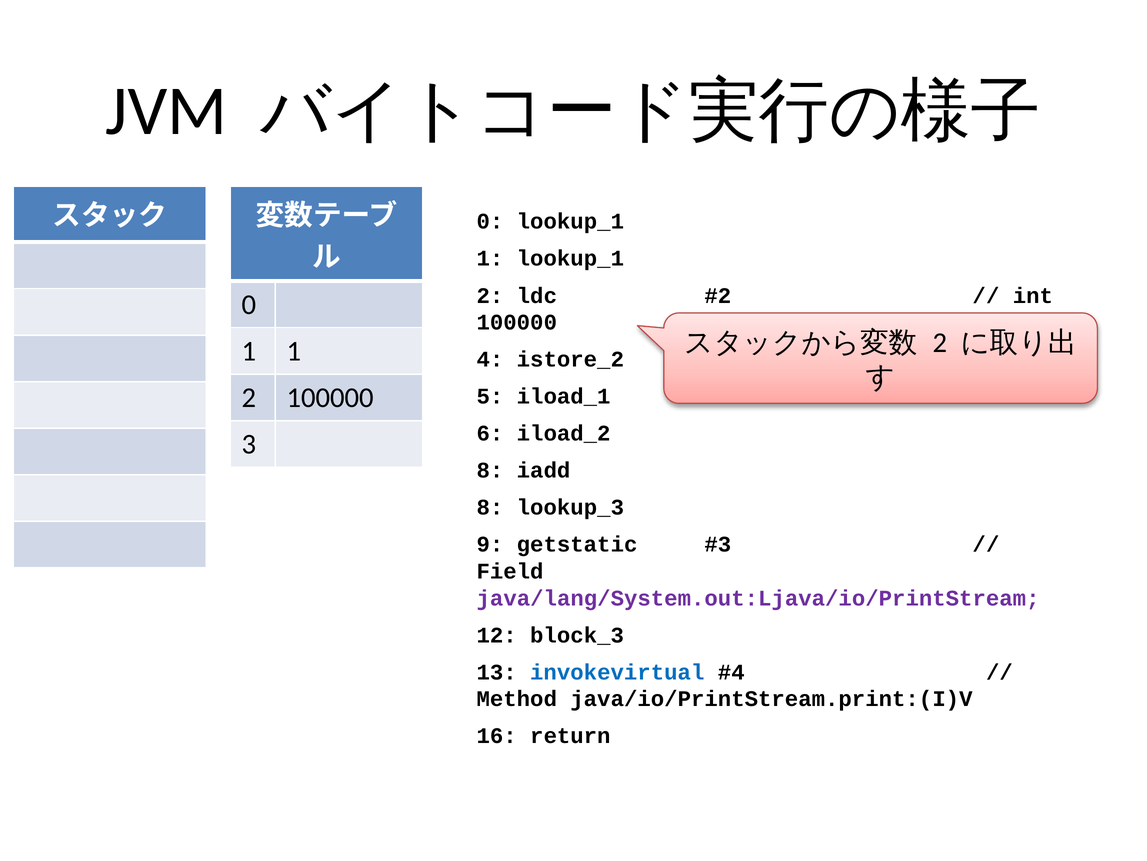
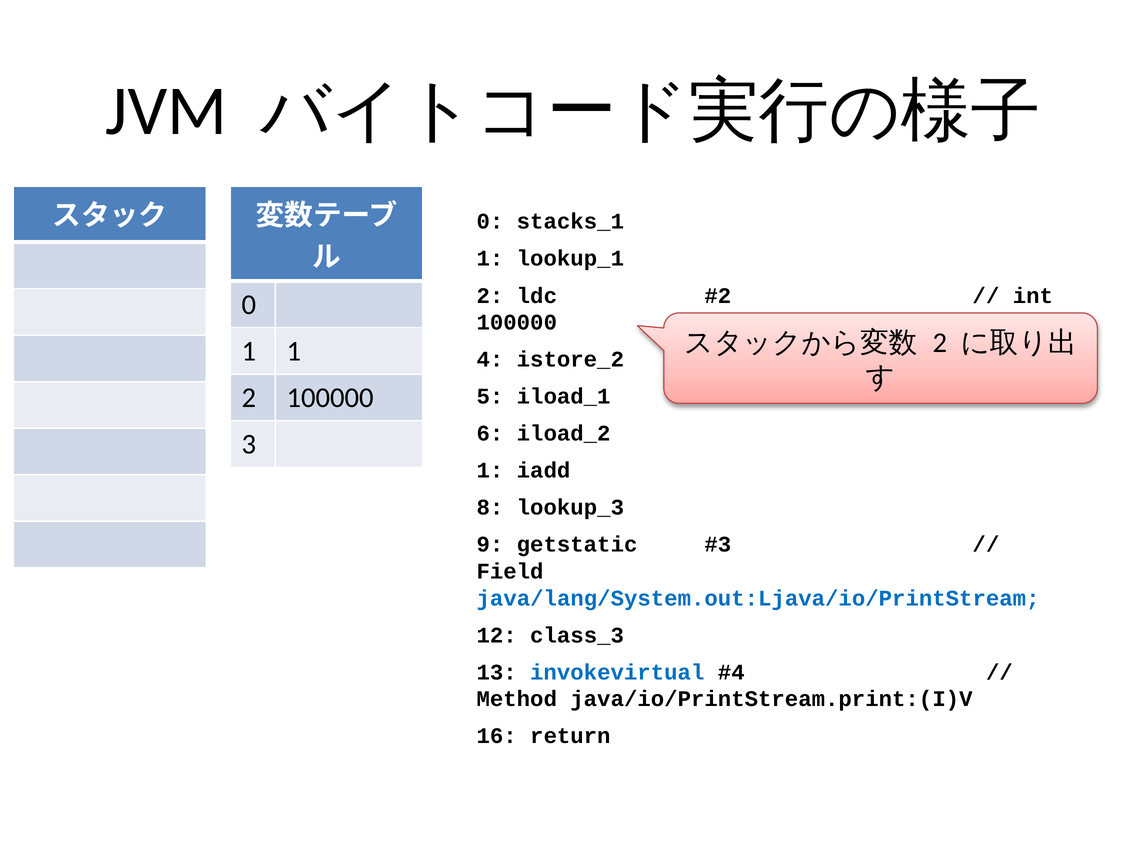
0 lookup_1: lookup_1 -> stacks_1
8 at (490, 470): 8 -> 1
java/lang/System.out:Ljava/io/PrintStream colour: purple -> blue
block_3: block_3 -> class_3
